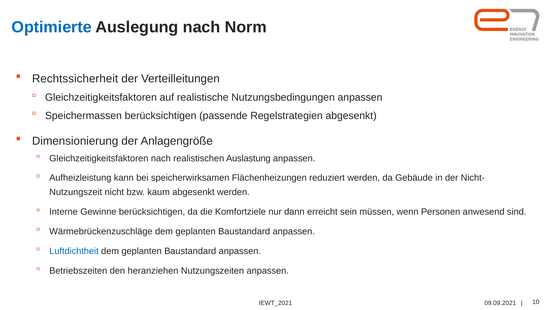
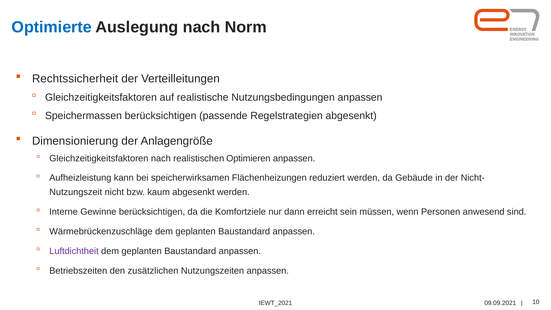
Auslastung: Auslastung -> Optimieren
Luftdichtheit colour: blue -> purple
heranziehen: heranziehen -> zusätzlichen
